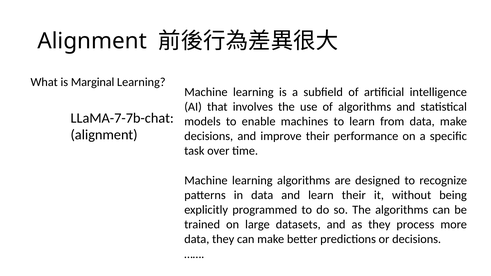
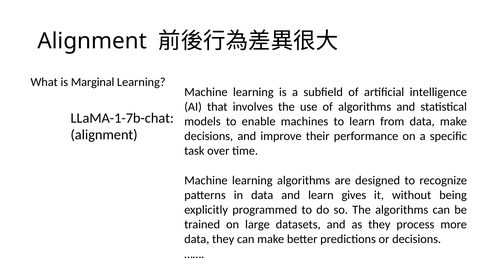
LLaMA-7-7b-chat: LLaMA-7-7b-chat -> LLaMA-1-7b-chat
learn their: their -> gives
